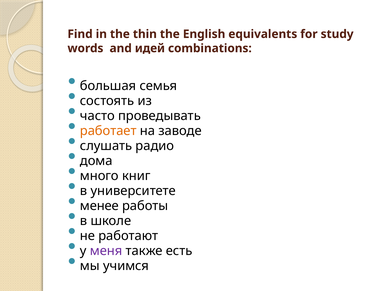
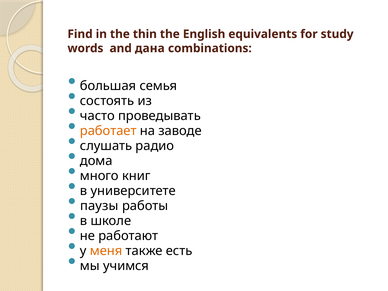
идей: идей -> дана
менее: менее -> паузы
меня colour: purple -> orange
